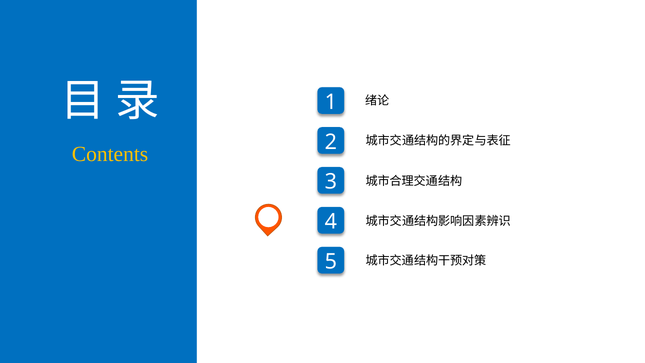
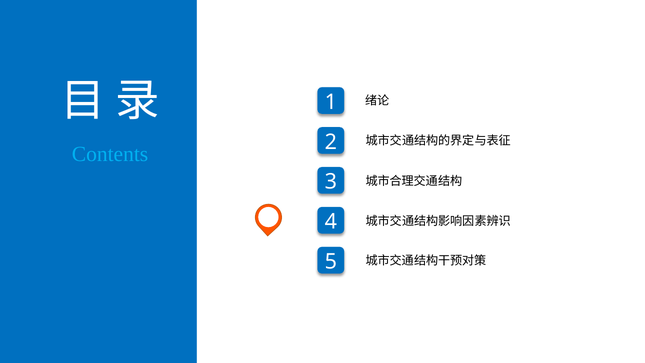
Contents colour: yellow -> light blue
